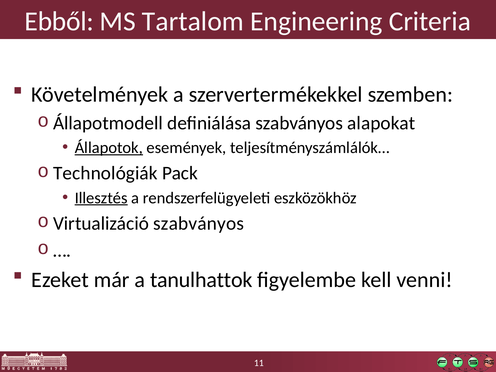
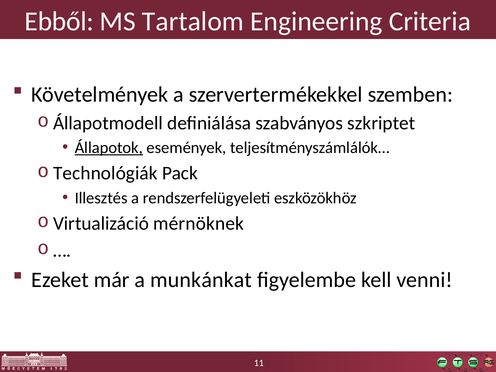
alapokat: alapokat -> szkriptet
Illesztés underline: present -> none
Virtualizáció szabványos: szabványos -> mérnöknek
tanulhattok: tanulhattok -> munkánkat
